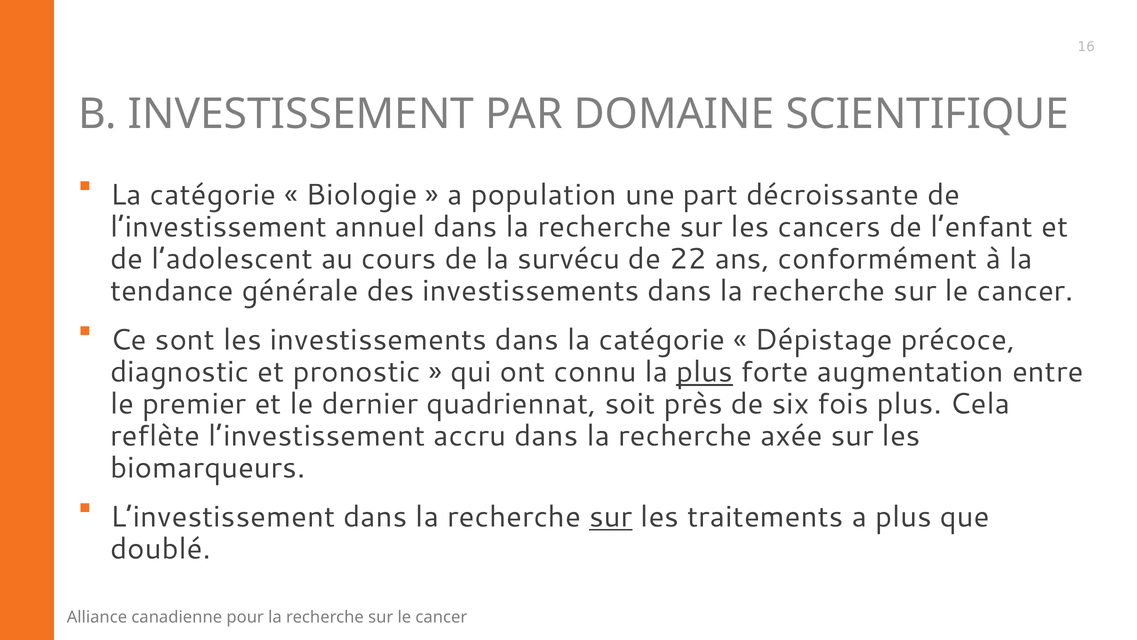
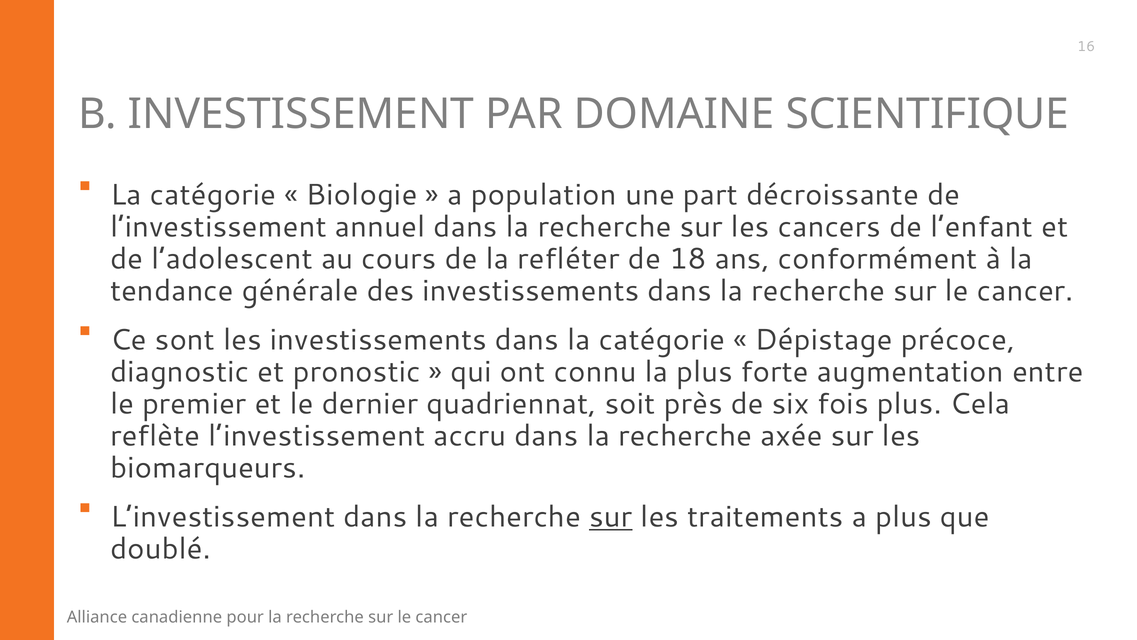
survécu: survécu -> refléter
22: 22 -> 18
plus at (705, 372) underline: present -> none
